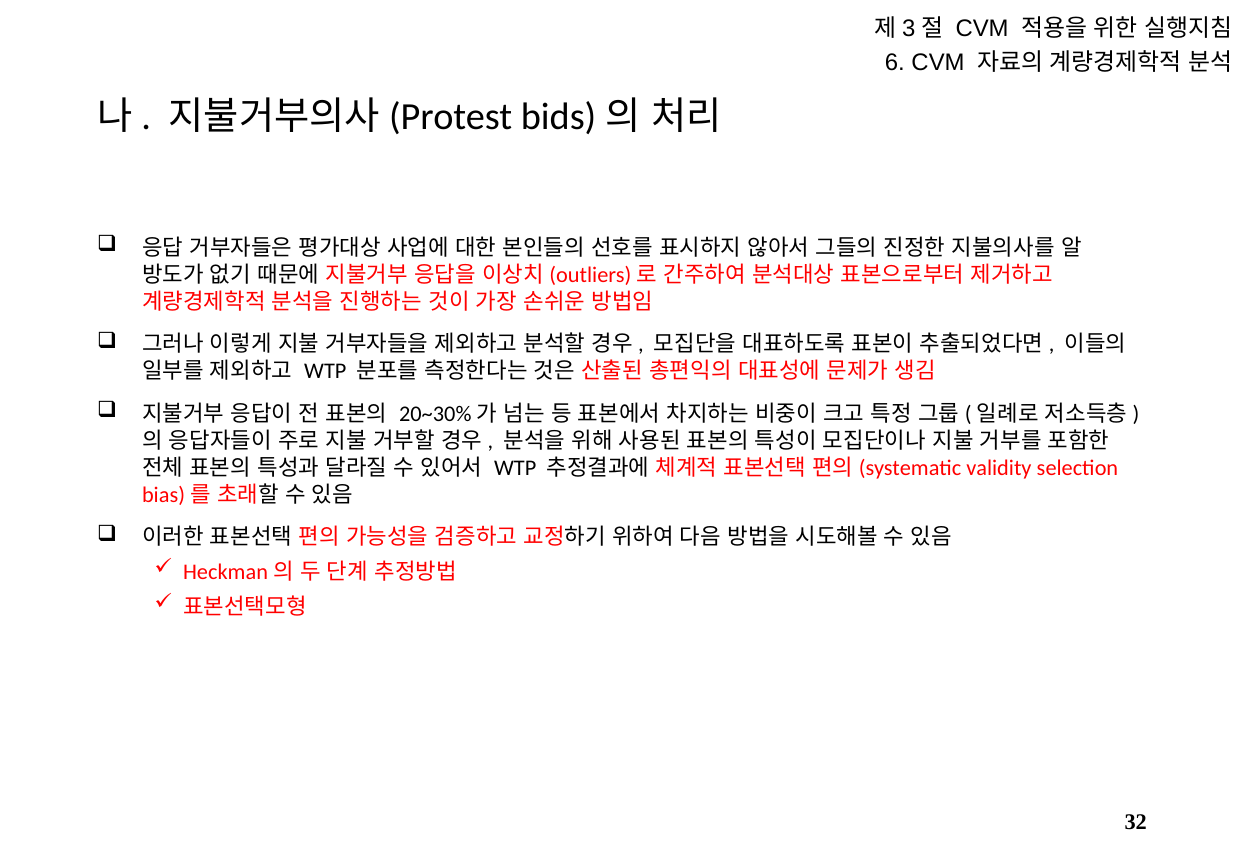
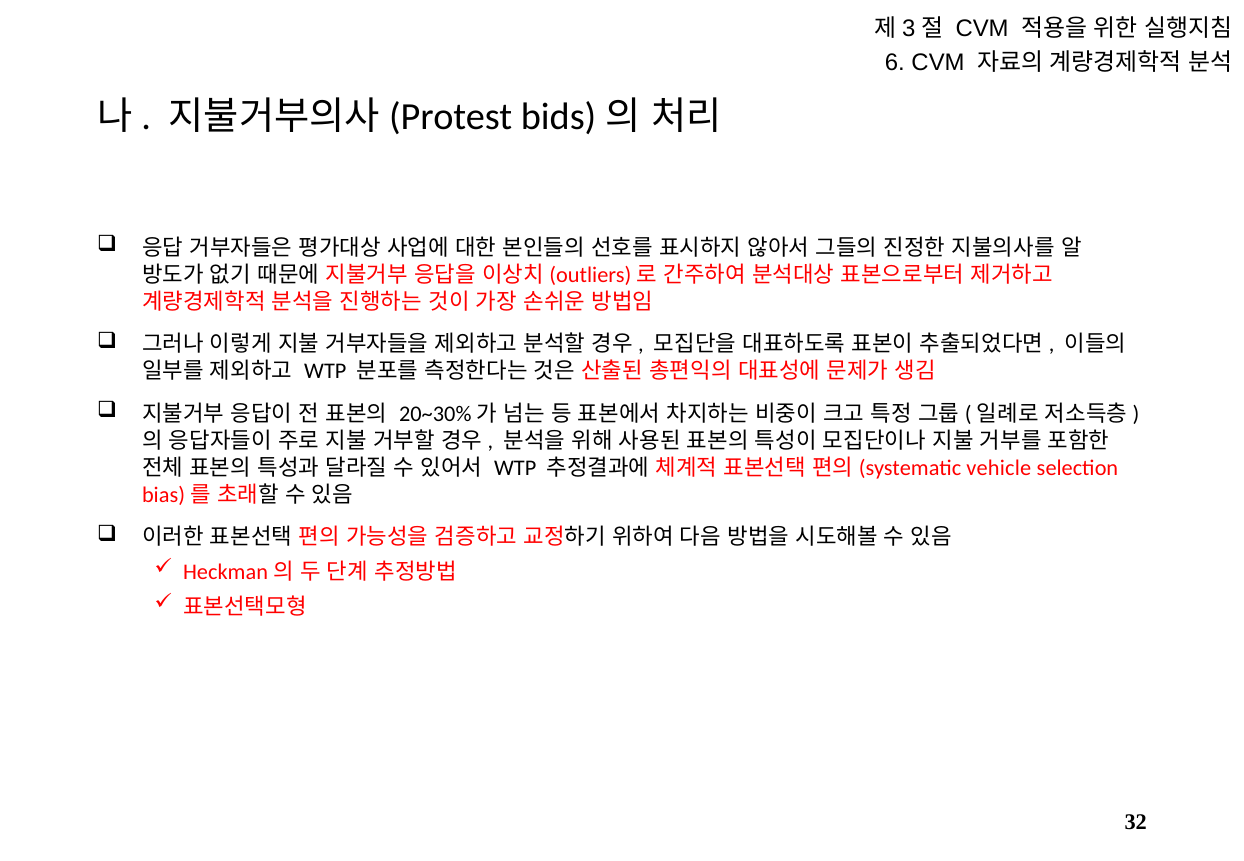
validity: validity -> vehicle
